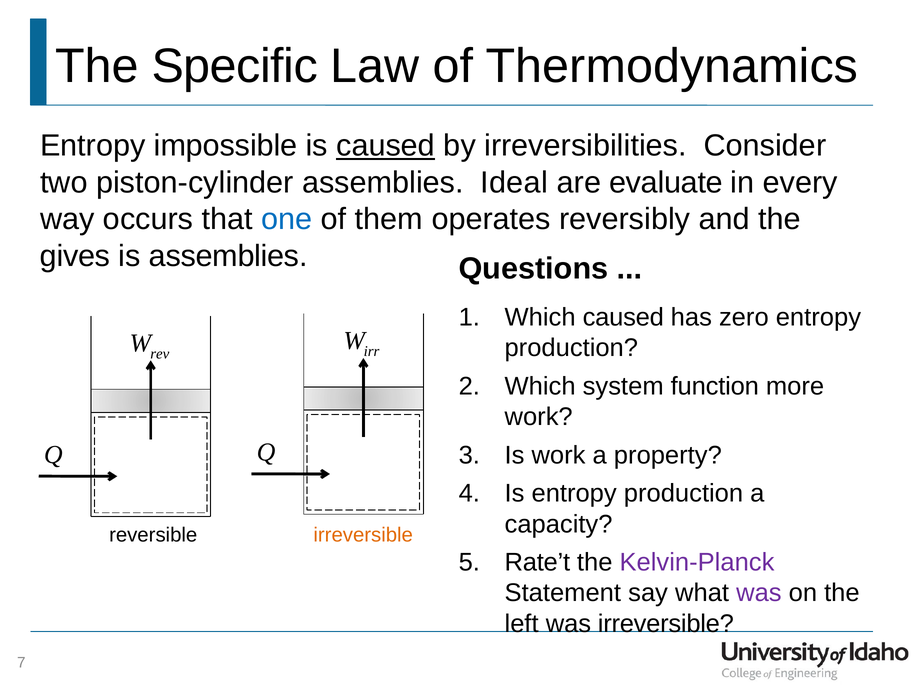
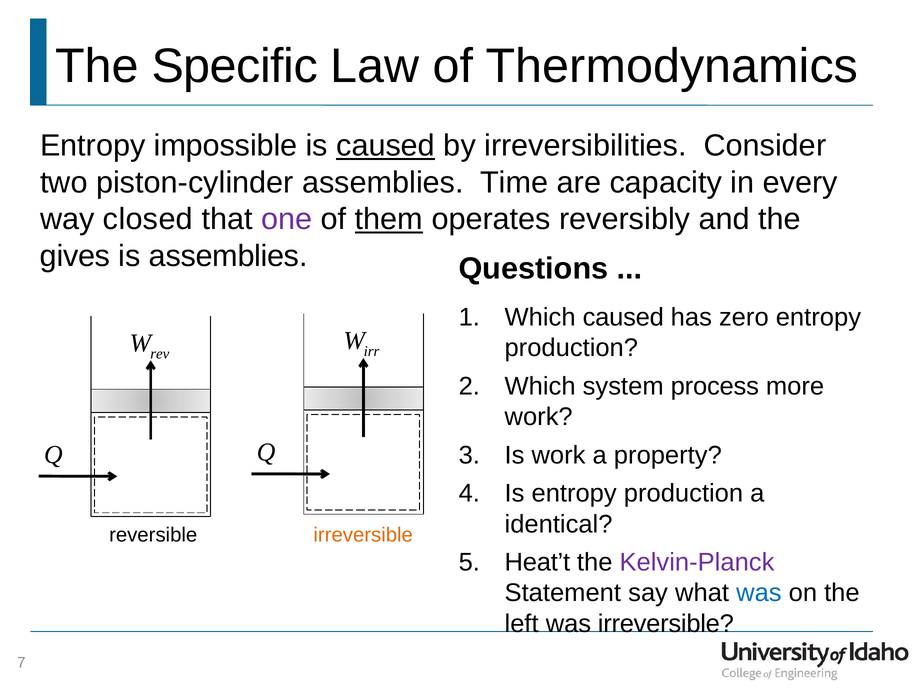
Ideal: Ideal -> Time
evaluate: evaluate -> capacity
occurs: occurs -> closed
one colour: blue -> purple
them underline: none -> present
function: function -> process
capacity: capacity -> identical
Rate’t: Rate’t -> Heat’t
was at (759, 593) colour: purple -> blue
